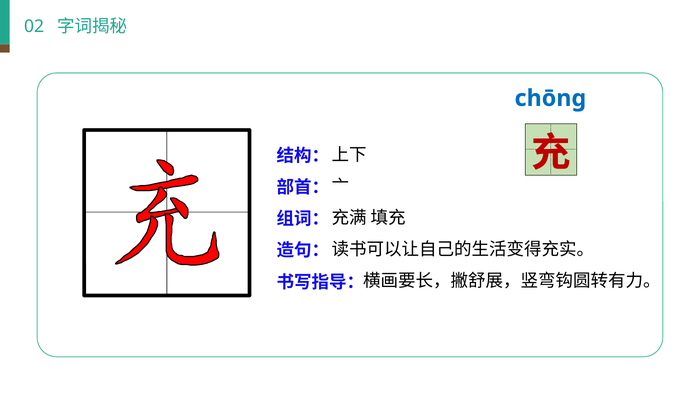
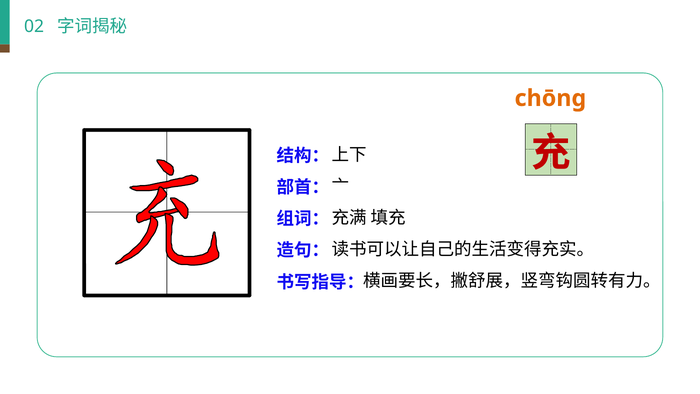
chōnɡ colour: blue -> orange
